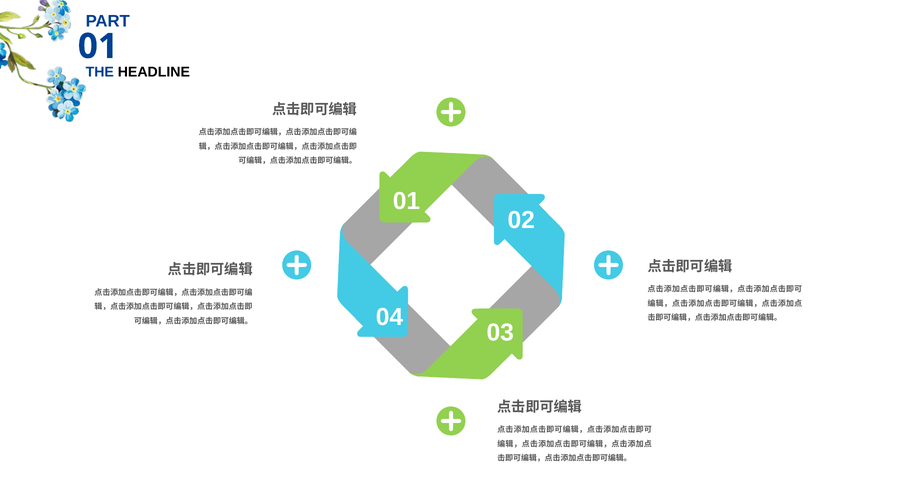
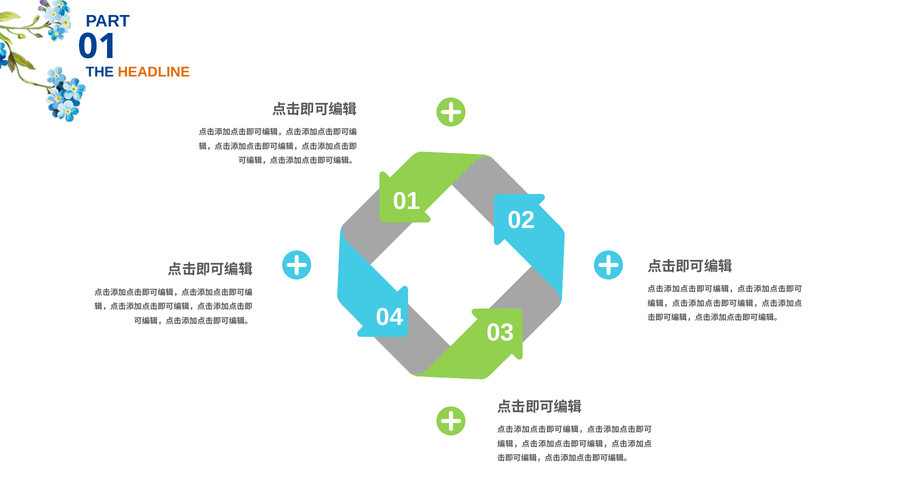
HEADLINE colour: black -> orange
